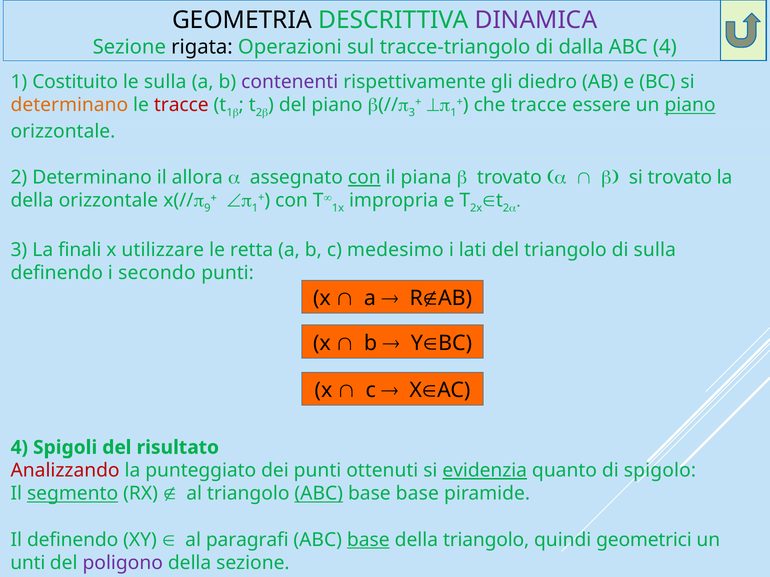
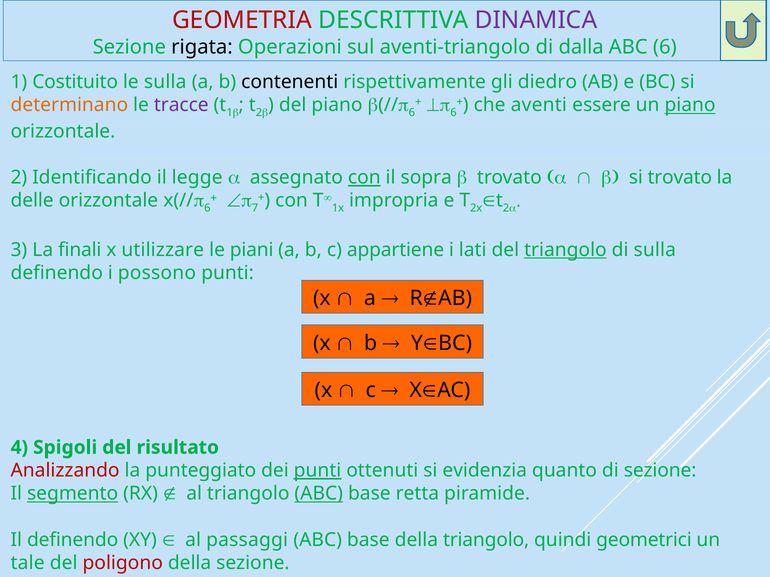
GEOMETRIA colour: black -> red
tracce-triangolo: tracce-triangolo -> aventi-triangolo
ABC 4: 4 -> 6
contenenti colour: purple -> black
1 at (453, 113): 1 -> 6
che tracce: tracce -> aventi
tracce at (181, 105) colour: red -> purple
3 at (412, 113): 3 -> 6
2 Determinano: Determinano -> Identificando
allora: allora -> legge
piana: piana -> sopra
della at (32, 201): della -> delle
9 at (207, 208): 9 -> 6
1 at (255, 208): 1 -> 7
retta: retta -> piani
medesimo: medesimo -> appartiene
triangolo at (565, 250) underline: none -> present
secondo: secondo -> possono
punti at (318, 471) underline: none -> present
evidenzia underline: present -> none
di spigolo: spigolo -> sezione
base base: base -> retta
paragrafi: paragrafi -> passaggi
base at (368, 540) underline: present -> none
unti: unti -> tale
poligono colour: purple -> red
